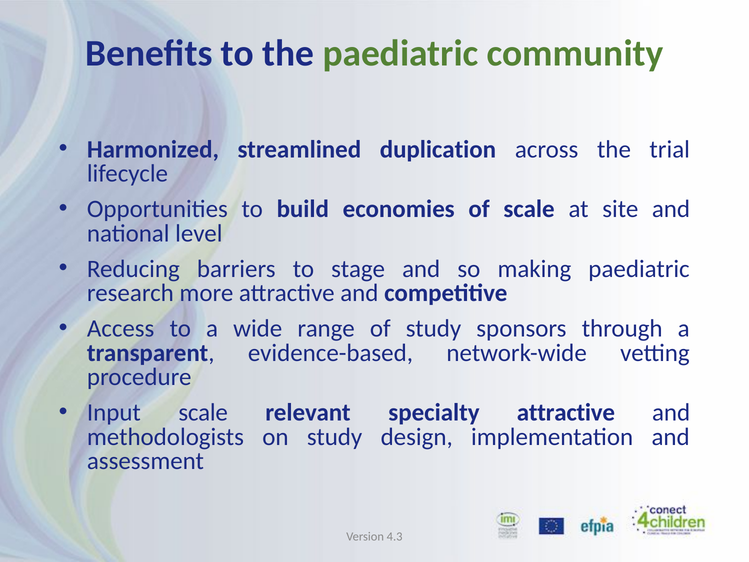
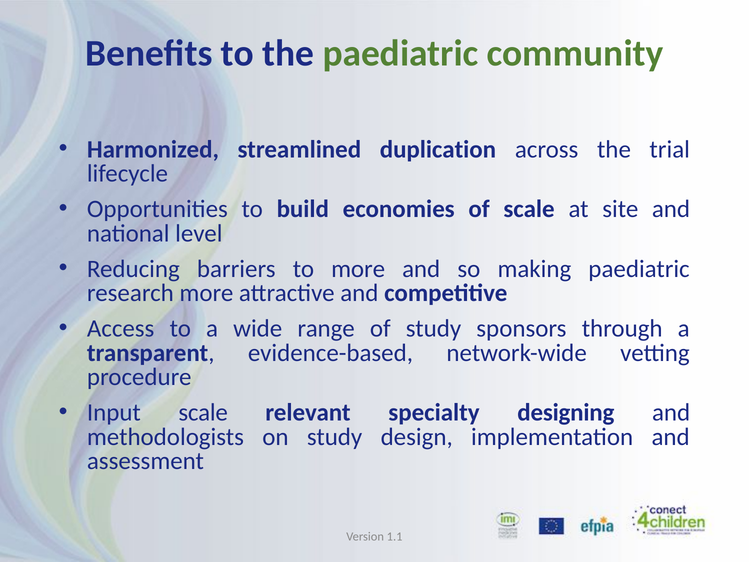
to stage: stage -> more
specialty attractive: attractive -> designing
4.3: 4.3 -> 1.1
